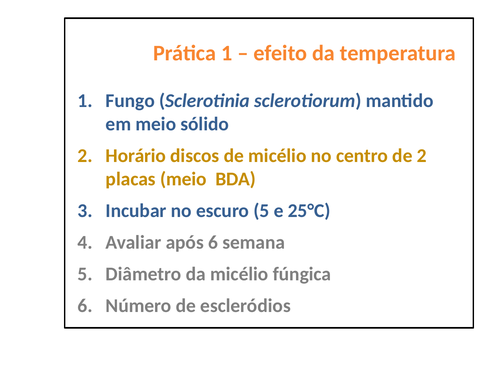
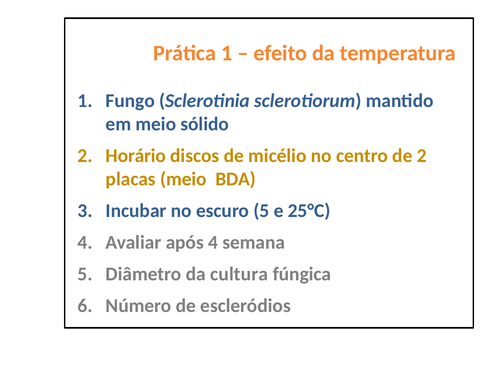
após 6: 6 -> 4
da micélio: micélio -> cultura
